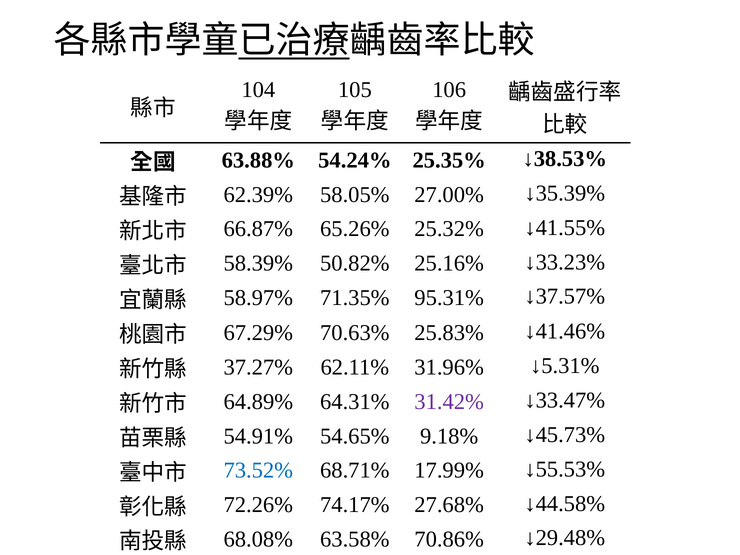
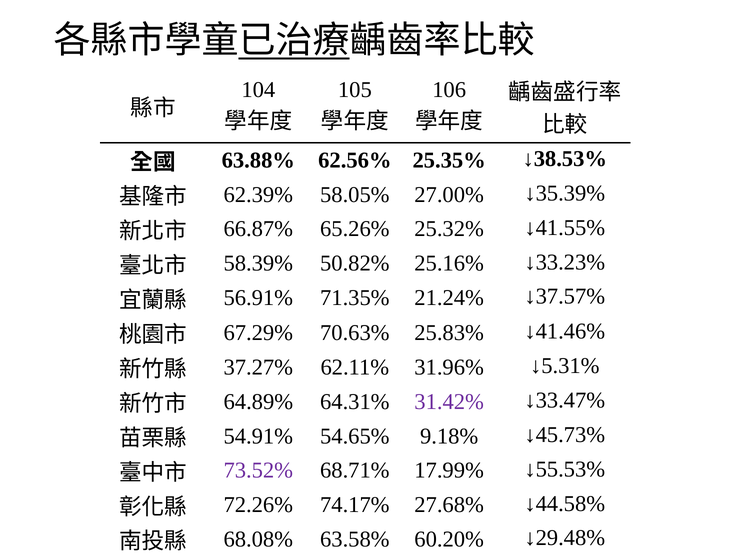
54.24%: 54.24% -> 62.56%
58.97%: 58.97% -> 56.91%
95.31%: 95.31% -> 21.24%
73.52% colour: blue -> purple
70.86%: 70.86% -> 60.20%
